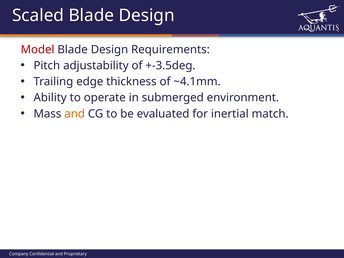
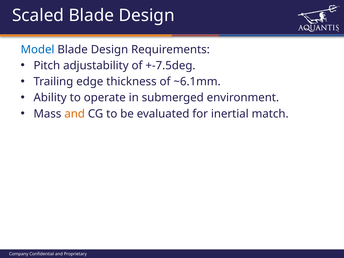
Model colour: red -> blue
+-3.5deg: +-3.5deg -> +-7.5deg
~4.1mm: ~4.1mm -> ~6.1mm
